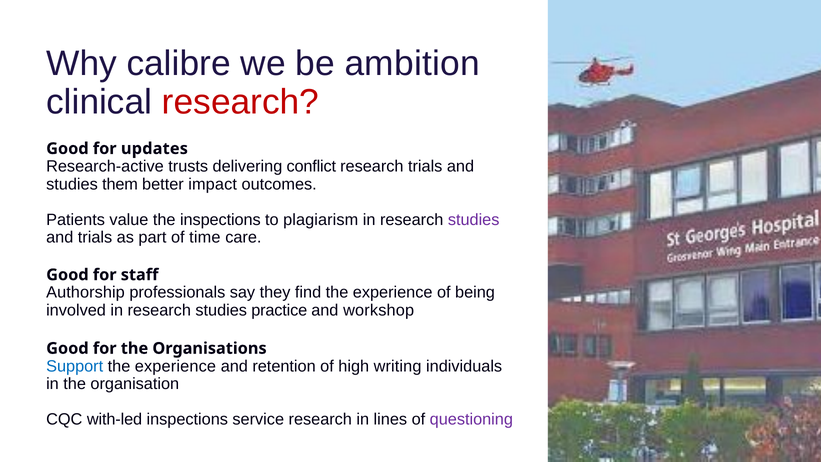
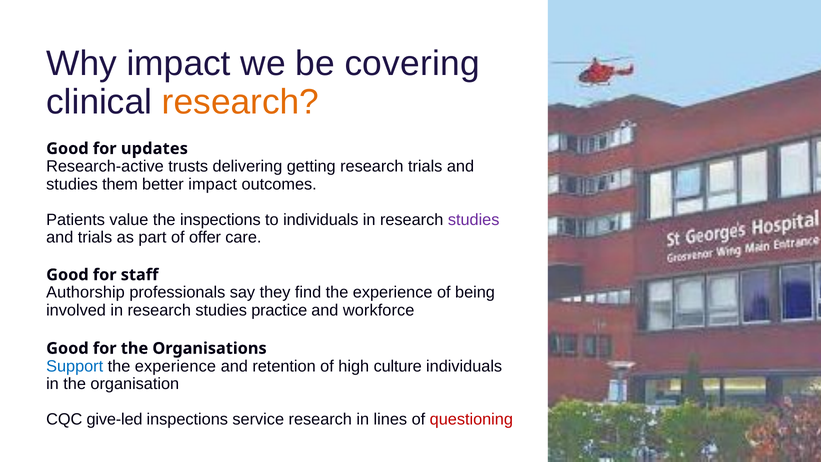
Why calibre: calibre -> impact
ambition: ambition -> covering
research at (240, 102) colour: red -> orange
conflict: conflict -> getting
to plagiarism: plagiarism -> individuals
time: time -> offer
workshop: workshop -> workforce
writing: writing -> culture
with-led: with-led -> give-led
questioning colour: purple -> red
